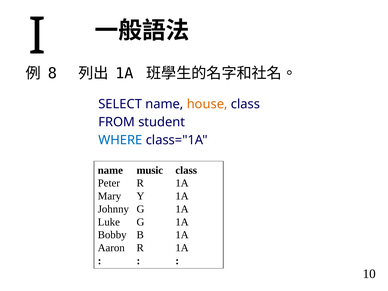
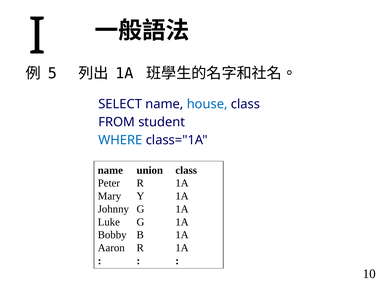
8: 8 -> 5
house colour: orange -> blue
music: music -> union
